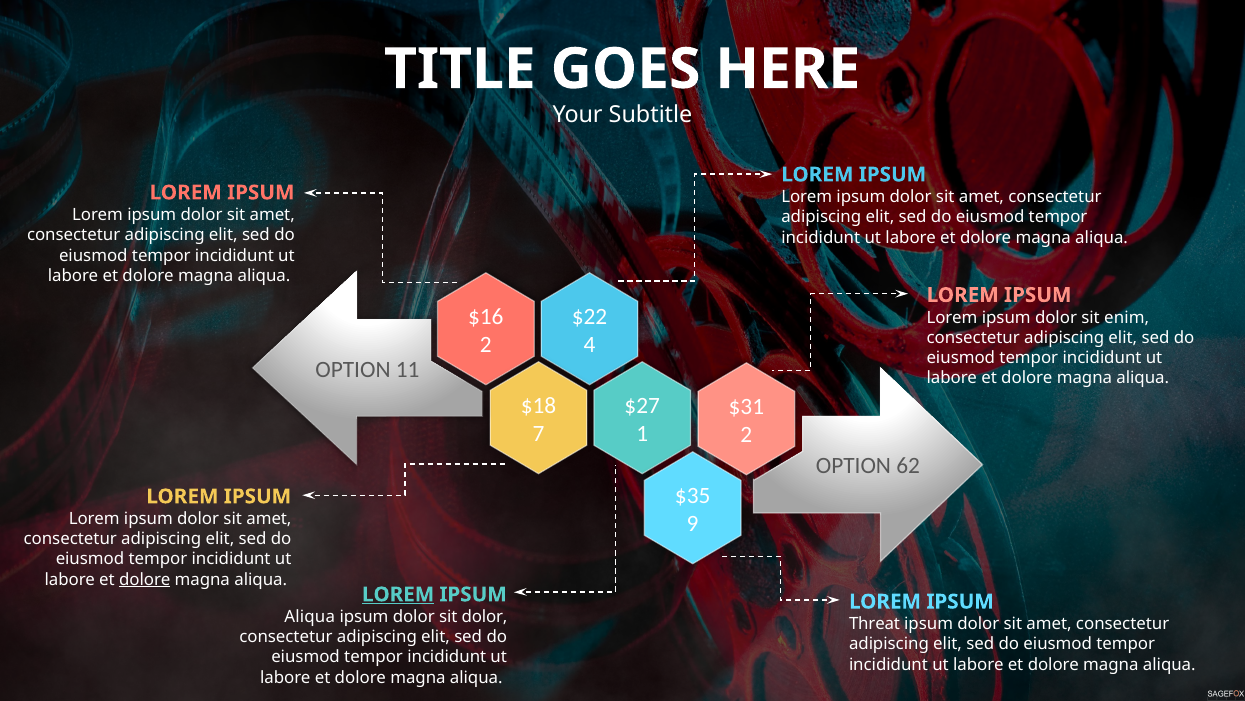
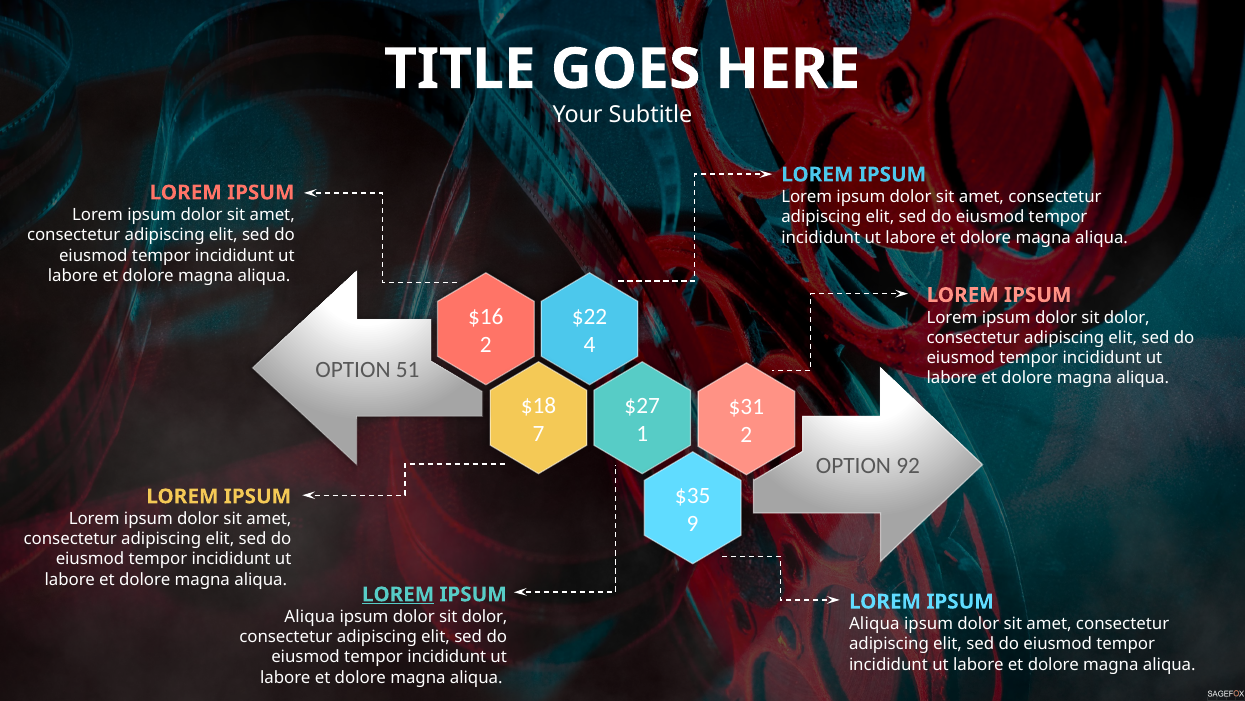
enim at (1127, 317): enim -> dolor
11: 11 -> 51
62: 62 -> 92
dolore at (145, 579) underline: present -> none
Threat at (875, 623): Threat -> Aliqua
